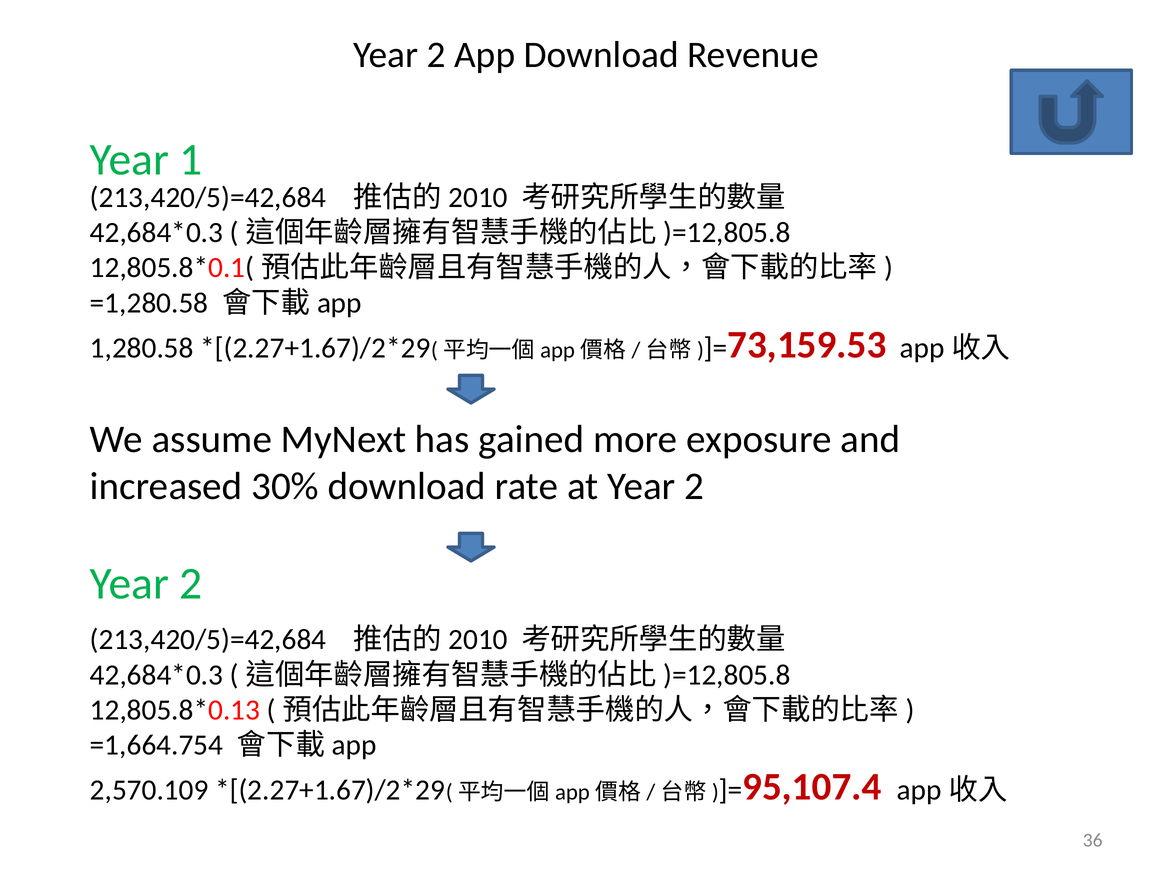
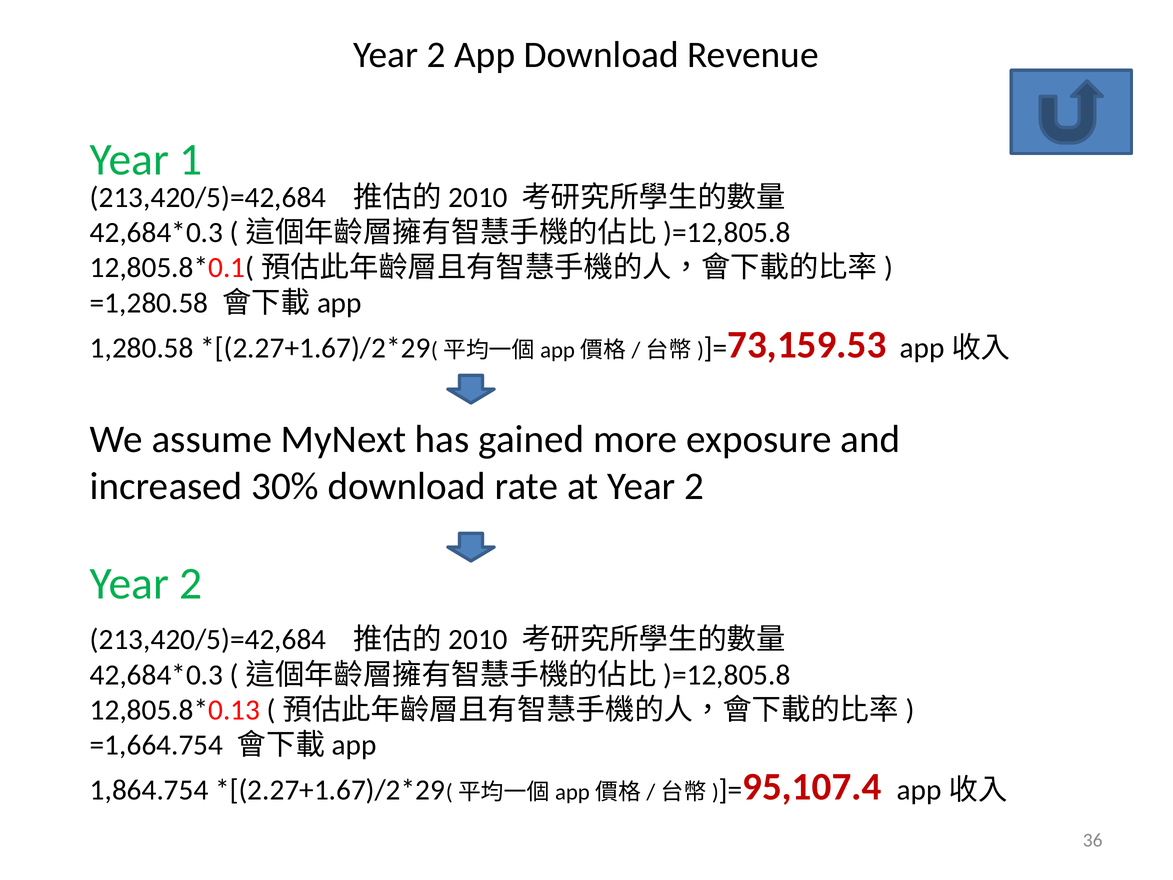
2,570.109: 2,570.109 -> 1,864.754
